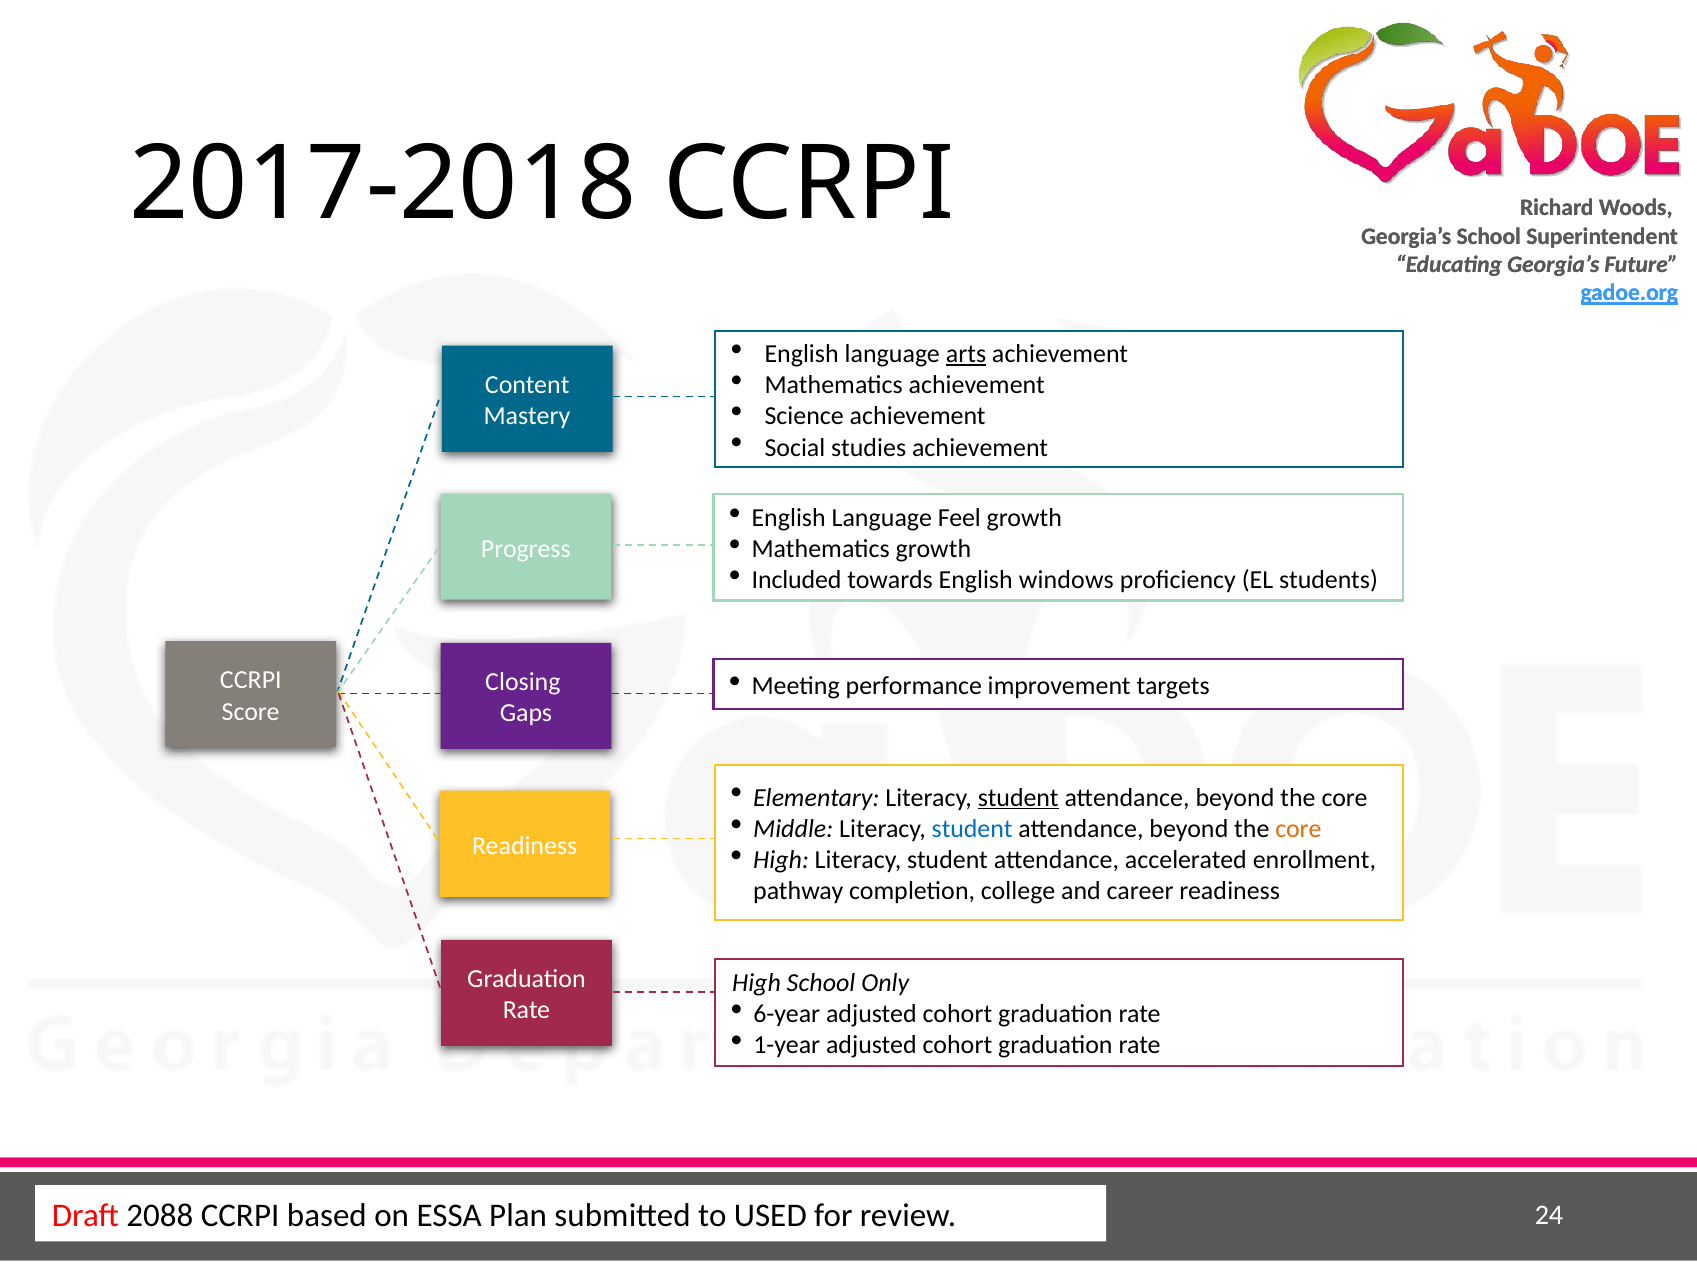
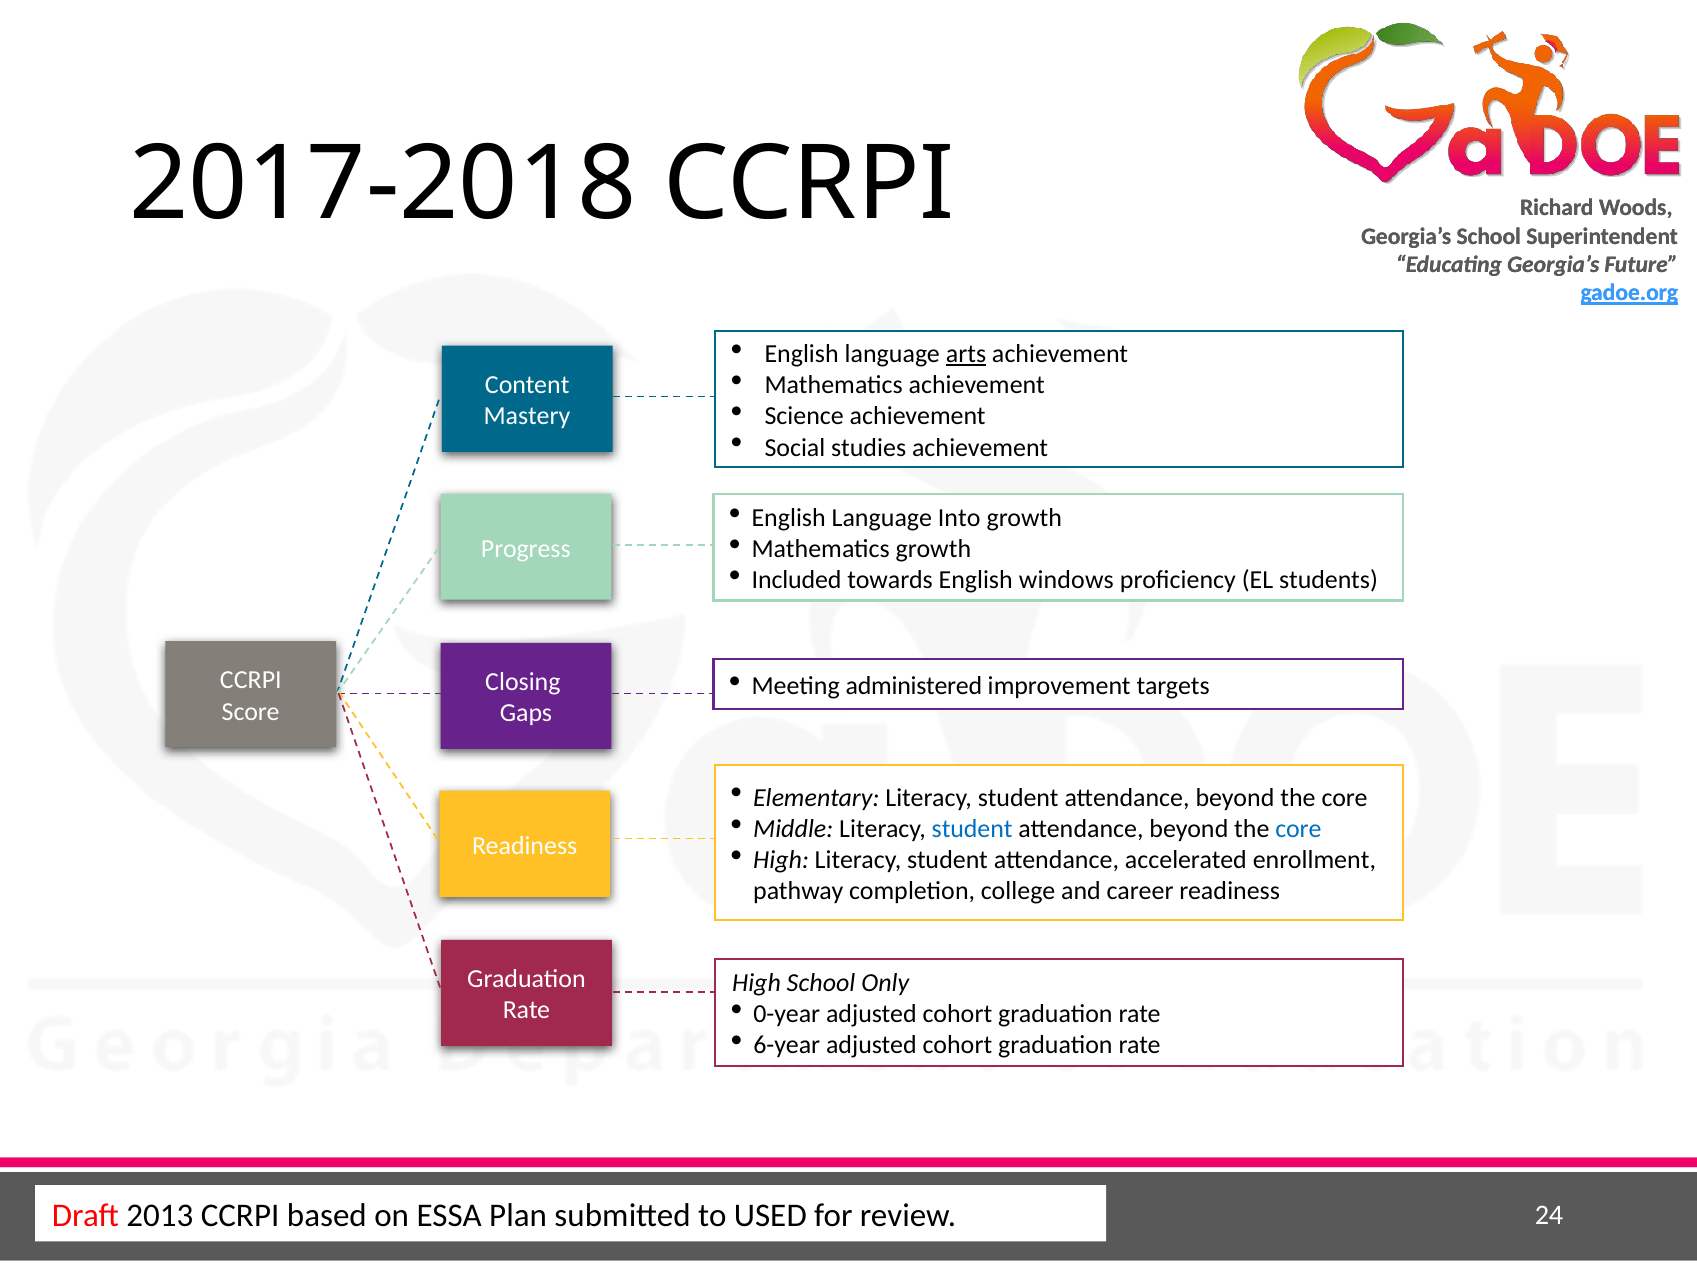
Feel: Feel -> Into
performance: performance -> administered
student at (1018, 797) underline: present -> none
core at (1298, 829) colour: orange -> blue
6-year: 6-year -> 0-year
1-year: 1-year -> 6-year
2088: 2088 -> 2013
